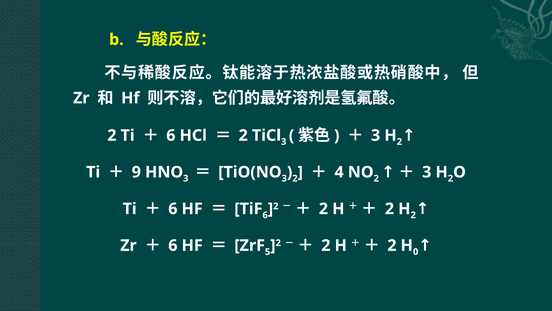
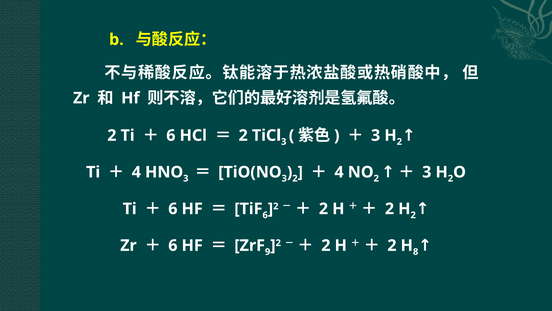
9 at (136, 172): 9 -> 4
5: 5 -> 9
0: 0 -> 8
